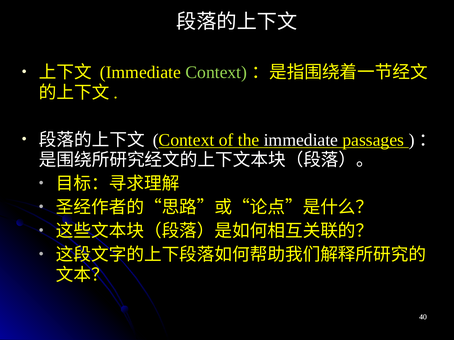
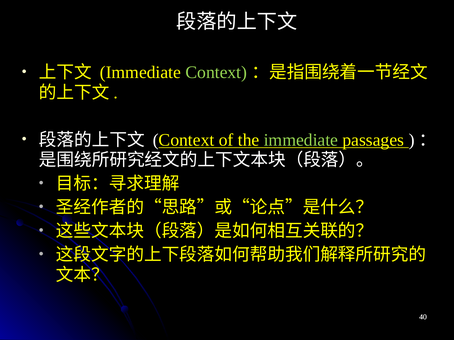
immediate at (301, 140) colour: white -> light green
